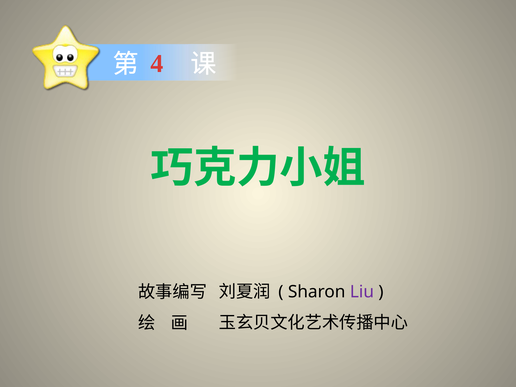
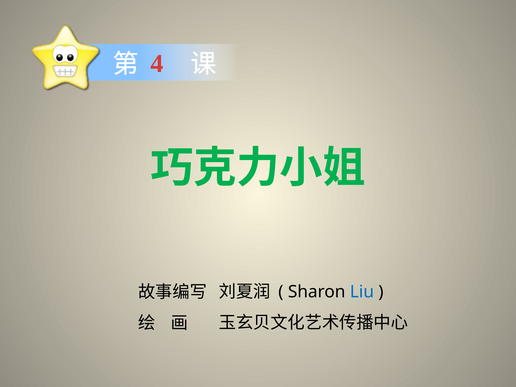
Liu colour: purple -> blue
